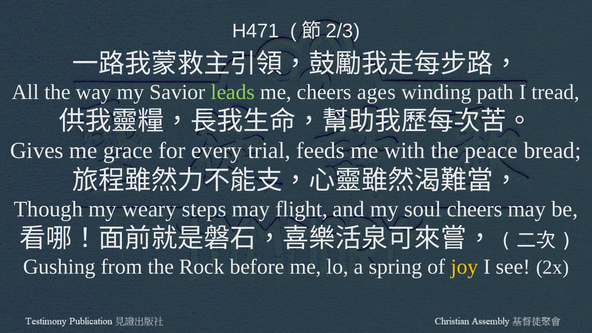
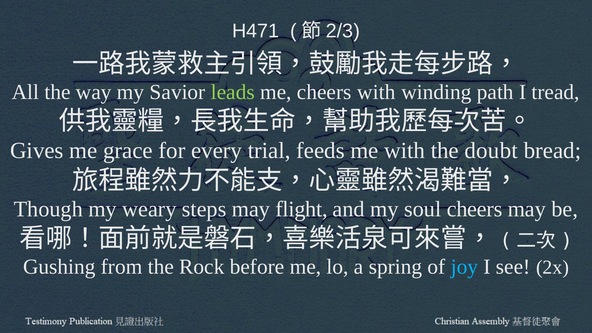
cheers ages: ages -> with
peace: peace -> doubt
joy colour: yellow -> light blue
